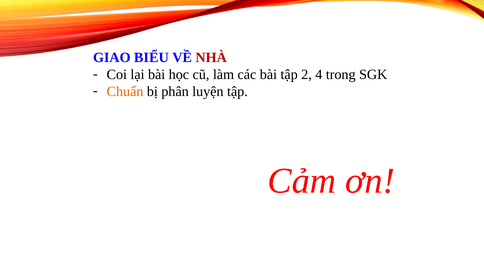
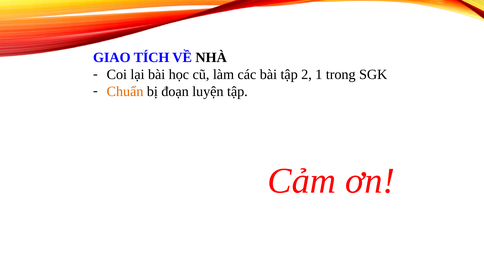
BIỂU: BIỂU -> TÍCH
NHÀ colour: red -> black
4: 4 -> 1
phân: phân -> đoạn
